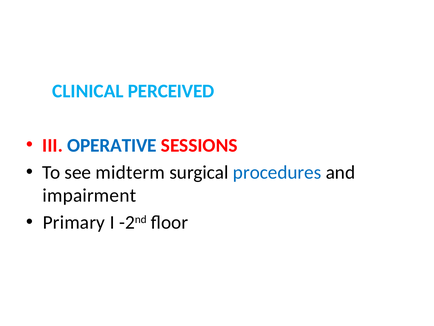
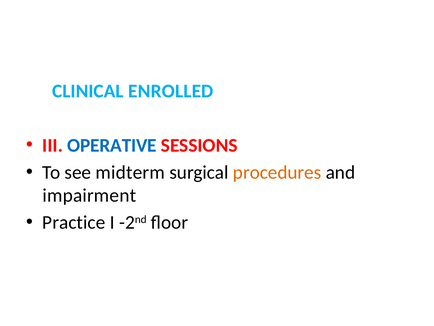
PERCEIVED: PERCEIVED -> ENROLLED
procedures colour: blue -> orange
Primary: Primary -> Practice
